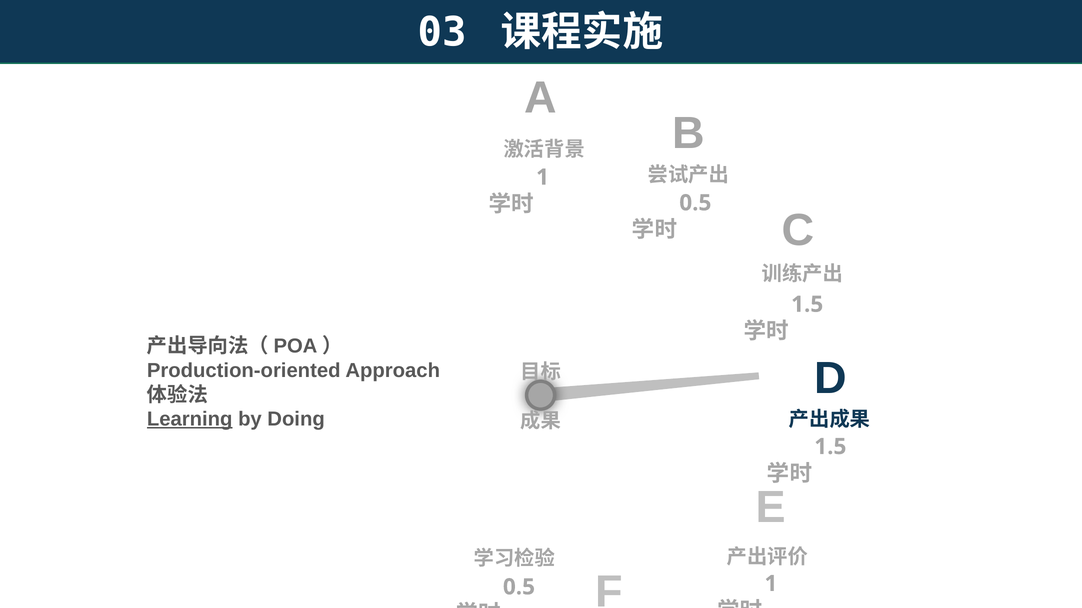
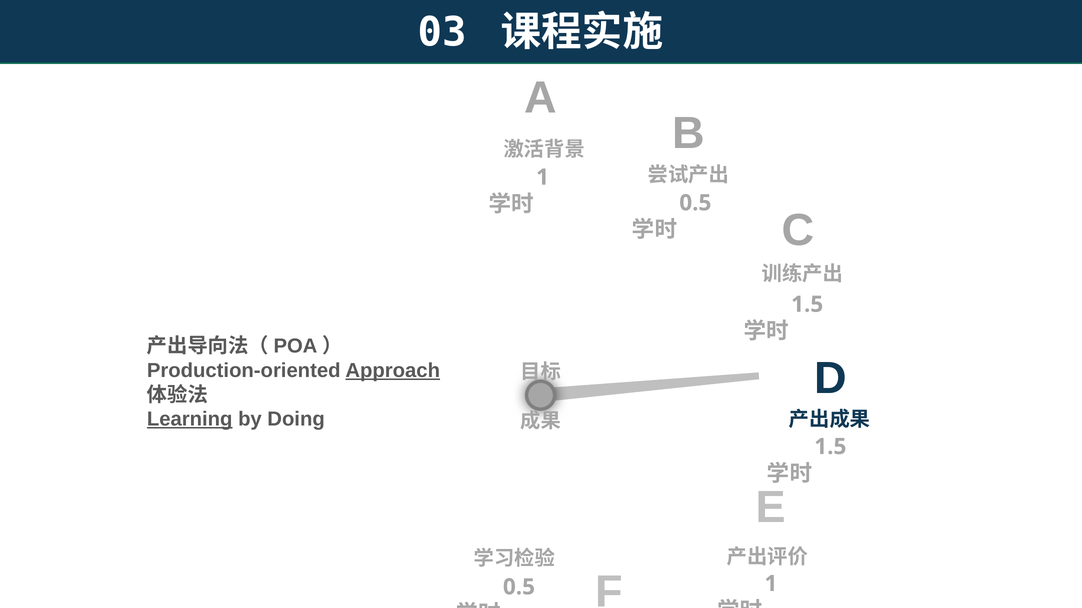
Approach underline: none -> present
